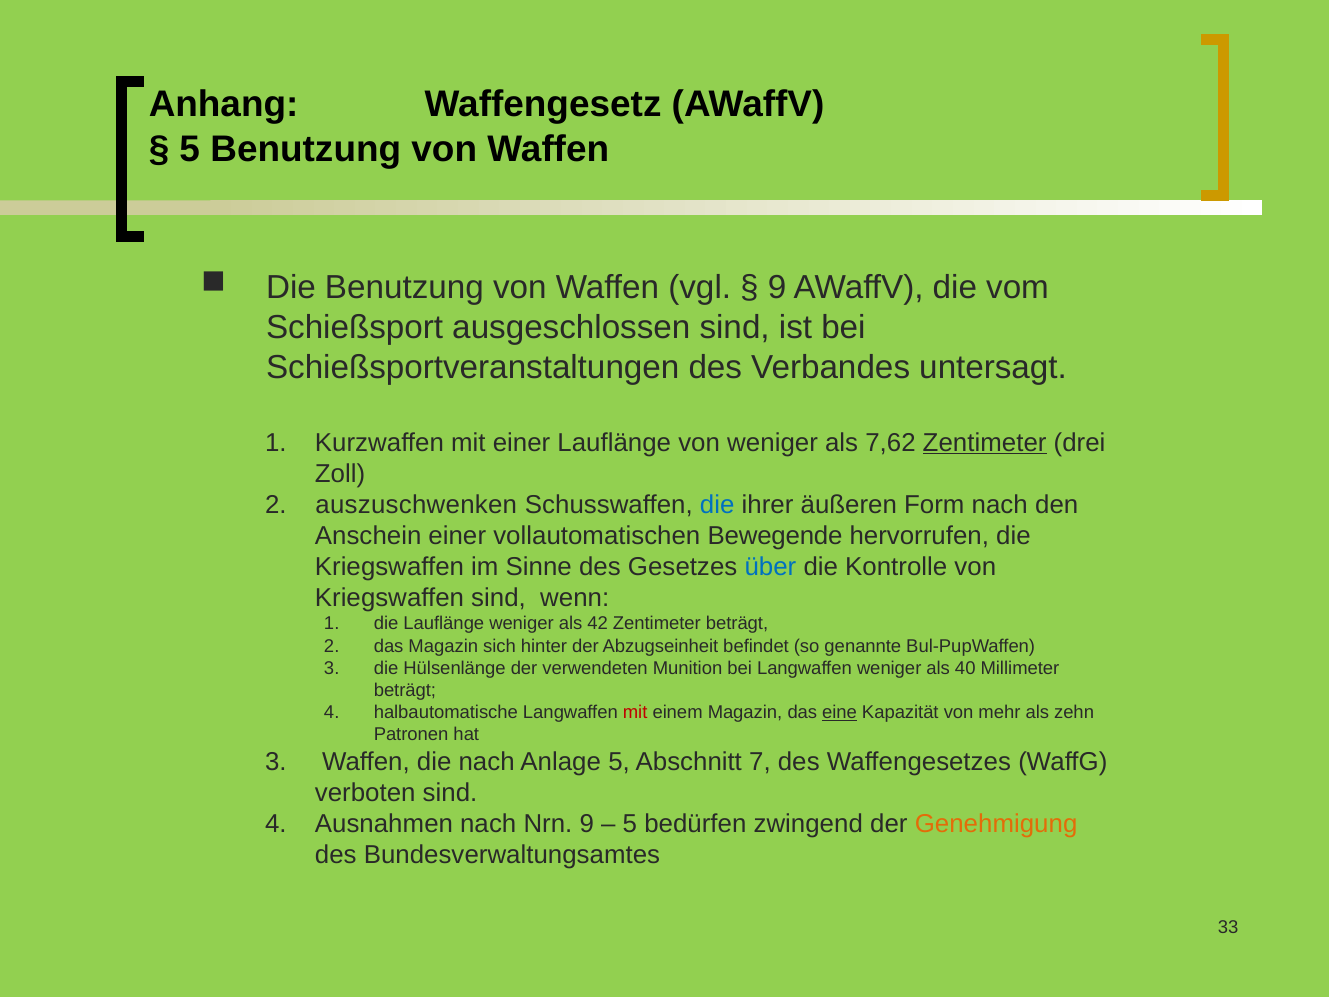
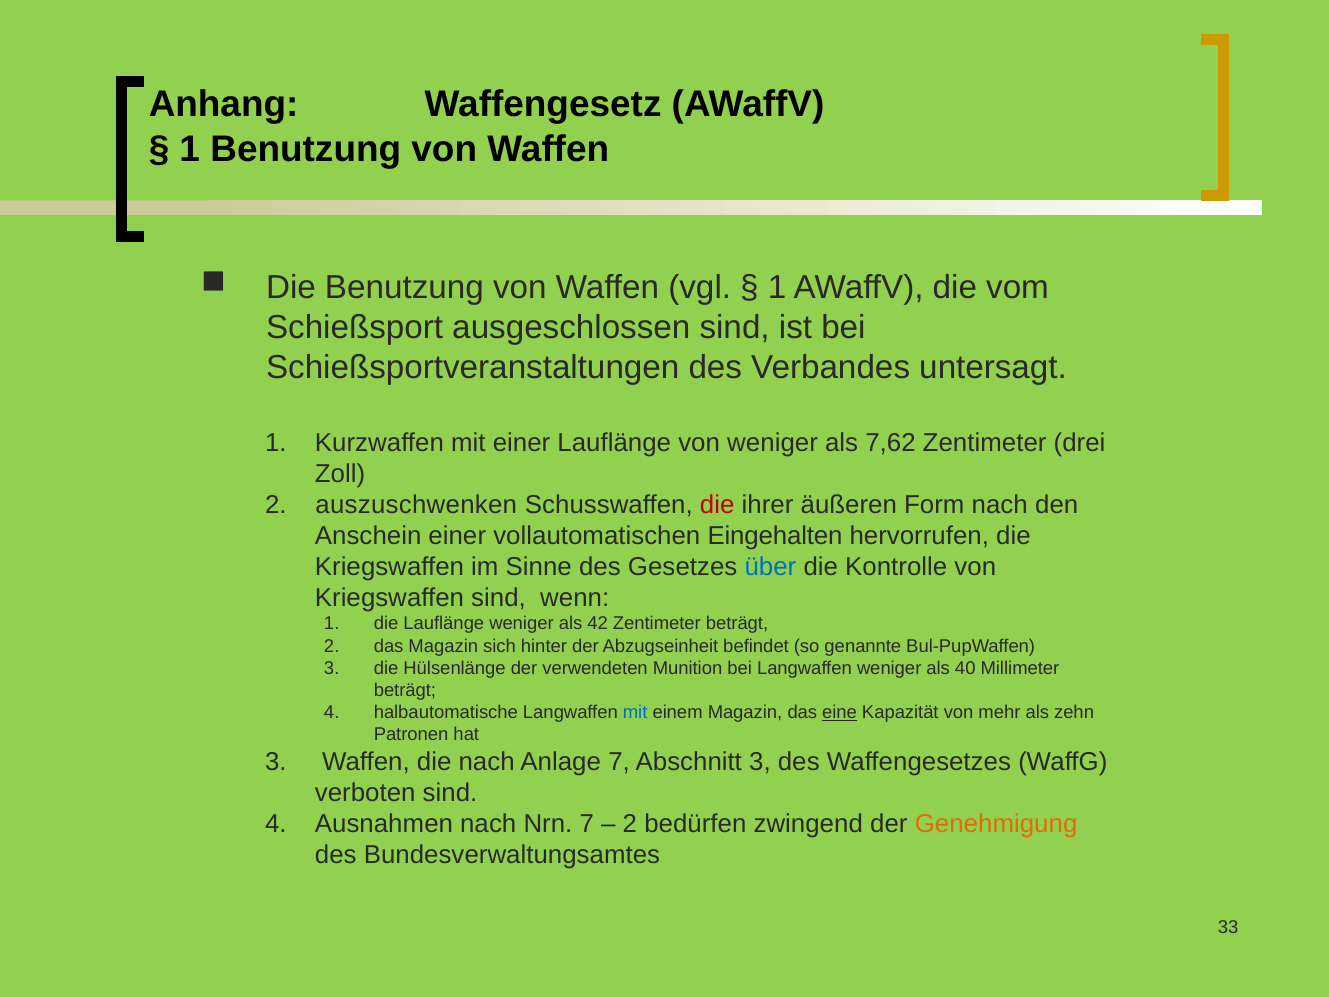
5 at (190, 149): 5 -> 1
9 at (777, 288): 9 -> 1
Zentimeter at (985, 442) underline: present -> none
die at (717, 504) colour: blue -> red
Bewegende: Bewegende -> Eingehalten
mit at (635, 712) colour: red -> blue
Anlage 5: 5 -> 7
Abschnitt 7: 7 -> 3
Nrn 9: 9 -> 7
5 at (630, 824): 5 -> 2
